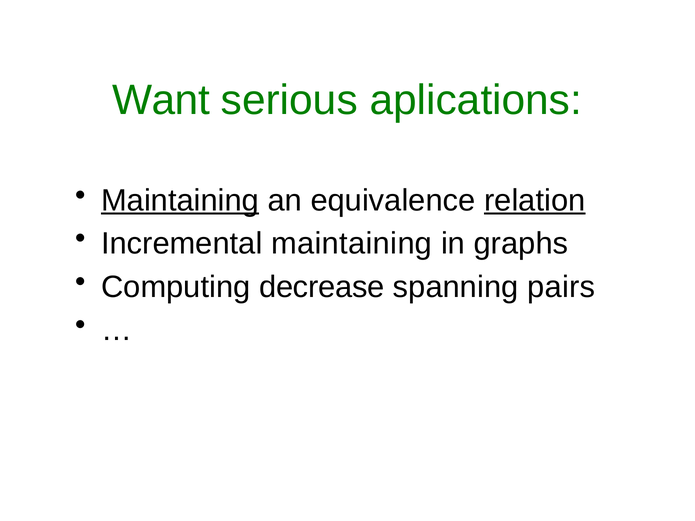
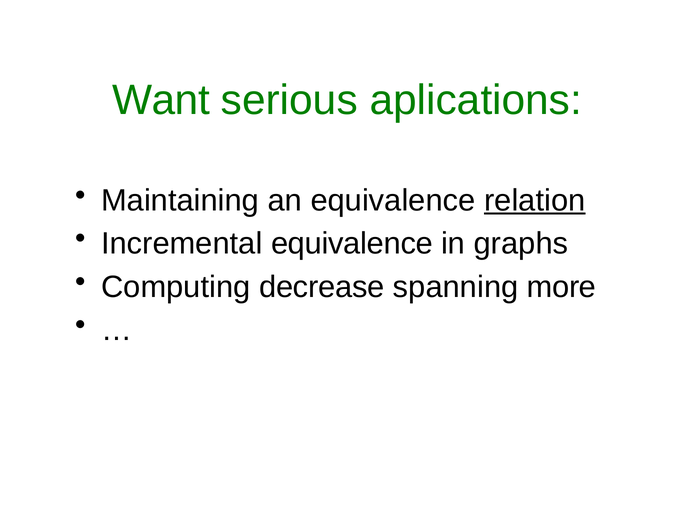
Maintaining at (180, 200) underline: present -> none
Incremental maintaining: maintaining -> equivalence
pairs: pairs -> more
